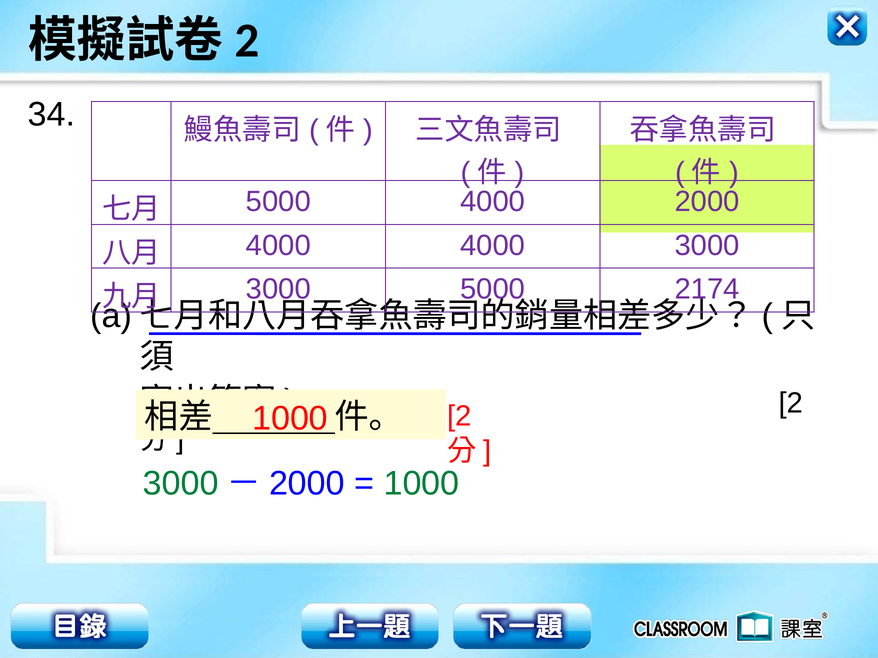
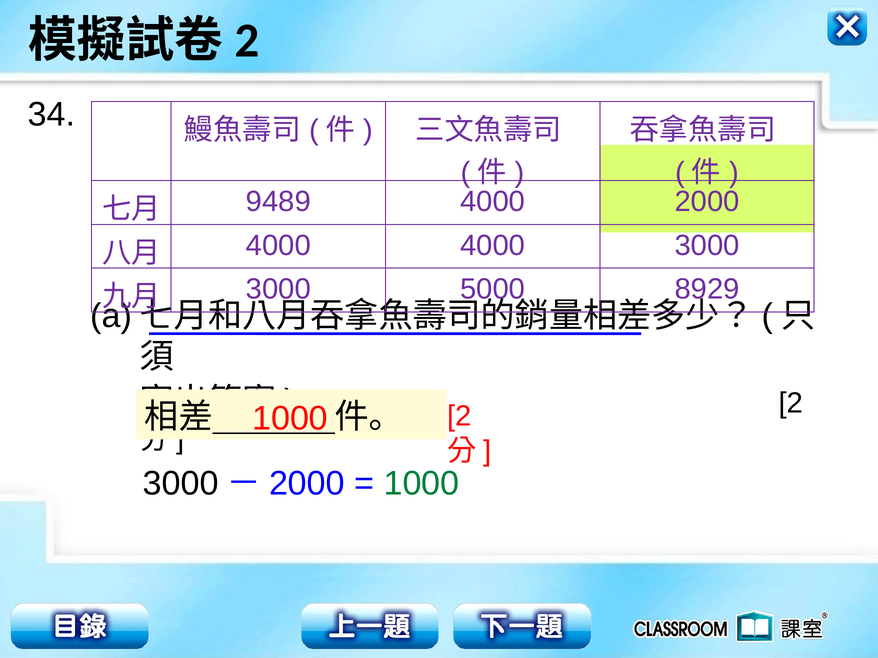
5000 at (278, 202): 5000 -> 9489
2174: 2174 -> 8929
3000 at (181, 484) colour: green -> black
